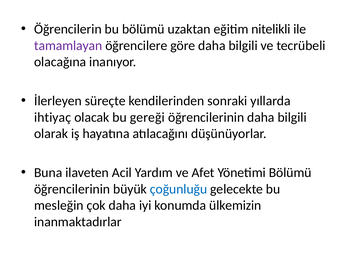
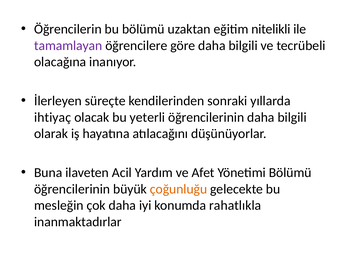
gereği: gereği -> yeterli
çoğunluğu colour: blue -> orange
ülkemizin: ülkemizin -> rahatlıkla
